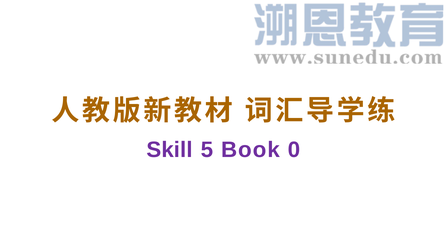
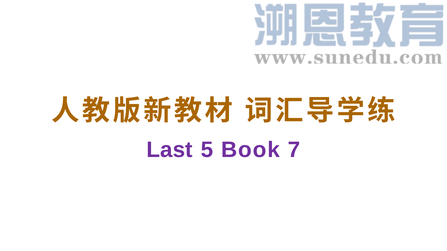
Skill: Skill -> Last
0: 0 -> 7
